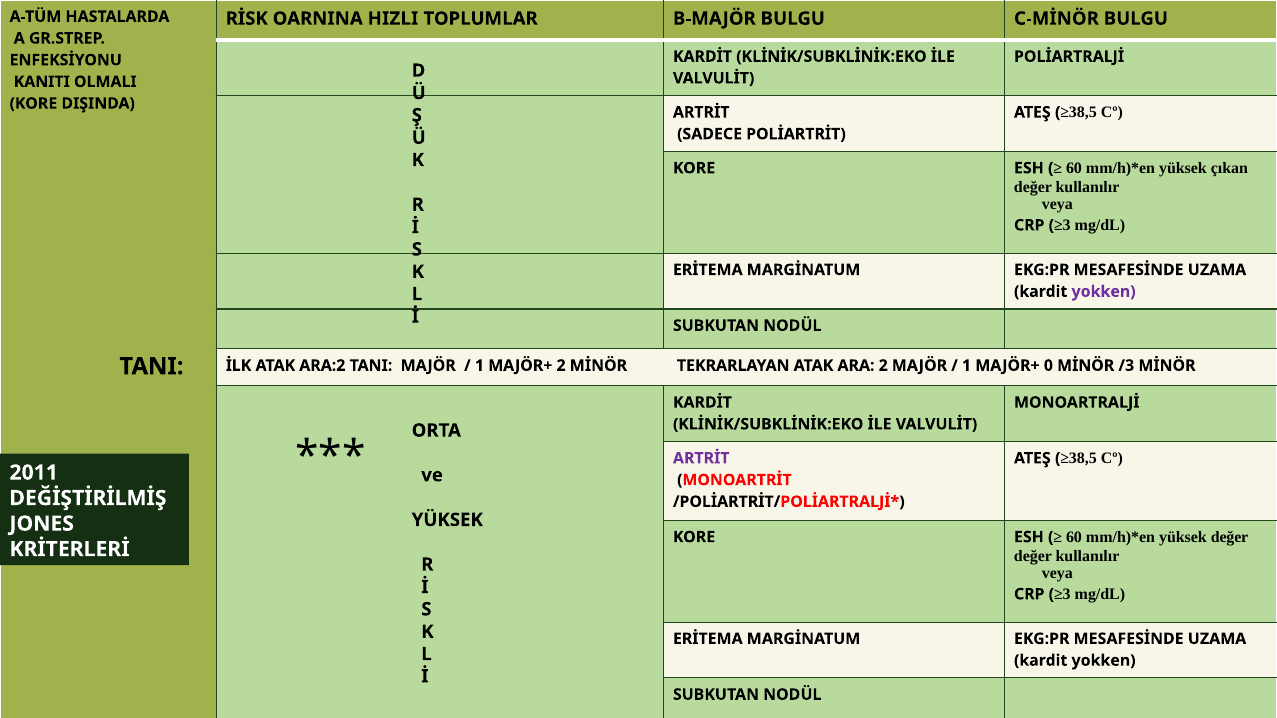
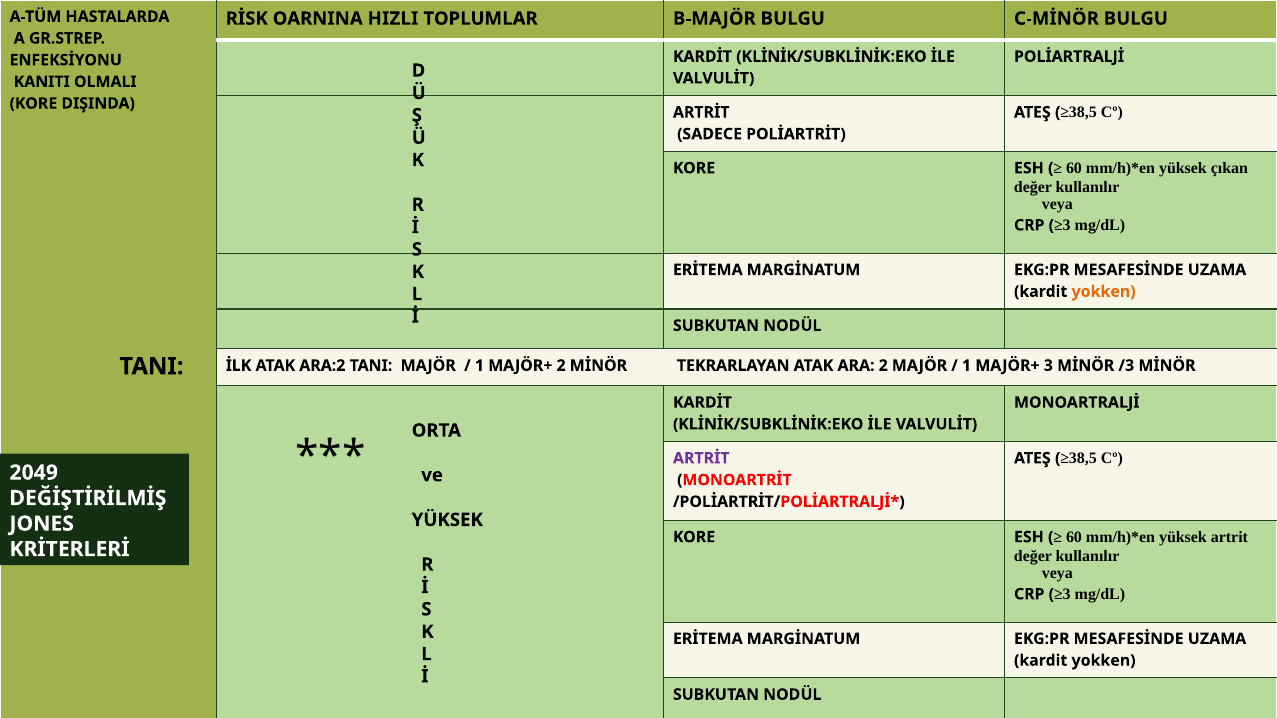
yokken at (1104, 292) colour: purple -> orange
0: 0 -> 3
2011: 2011 -> 2049
yüksek değer: değer -> artrit
